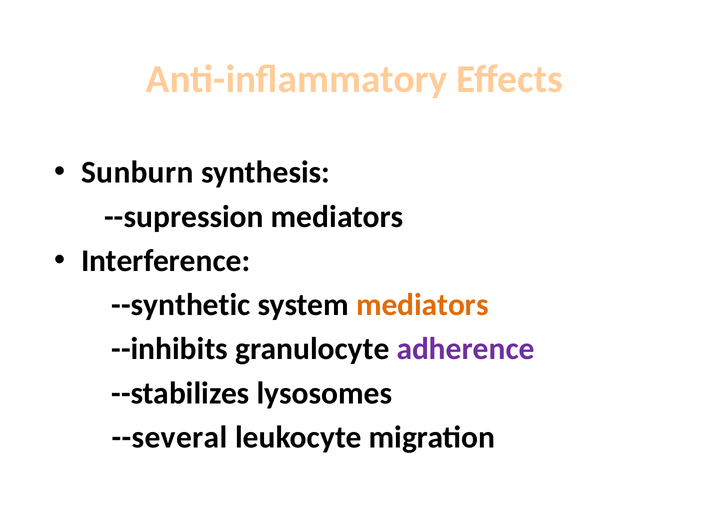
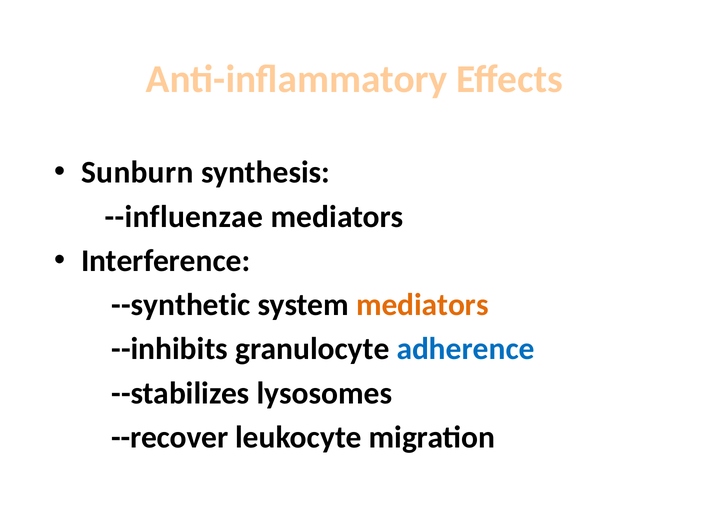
--supression: --supression -> --influenzae
adherence colour: purple -> blue
--several: --several -> --recover
